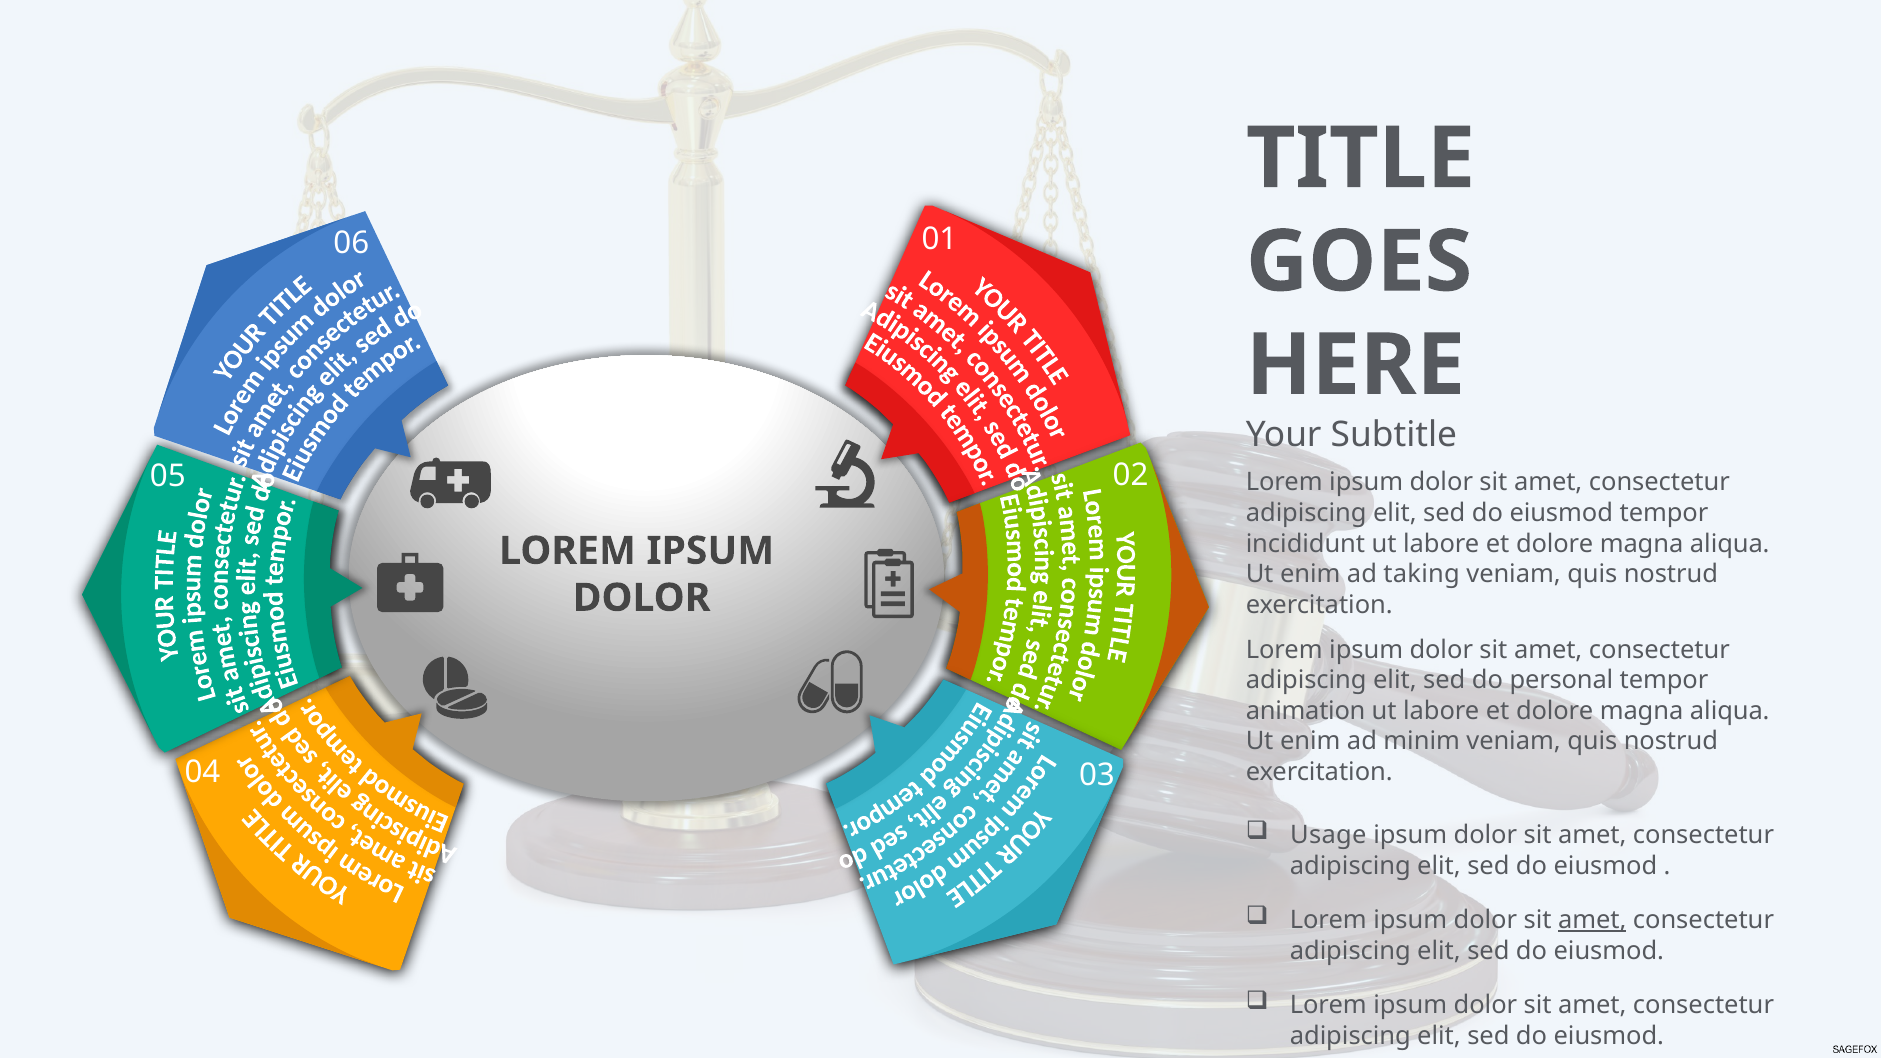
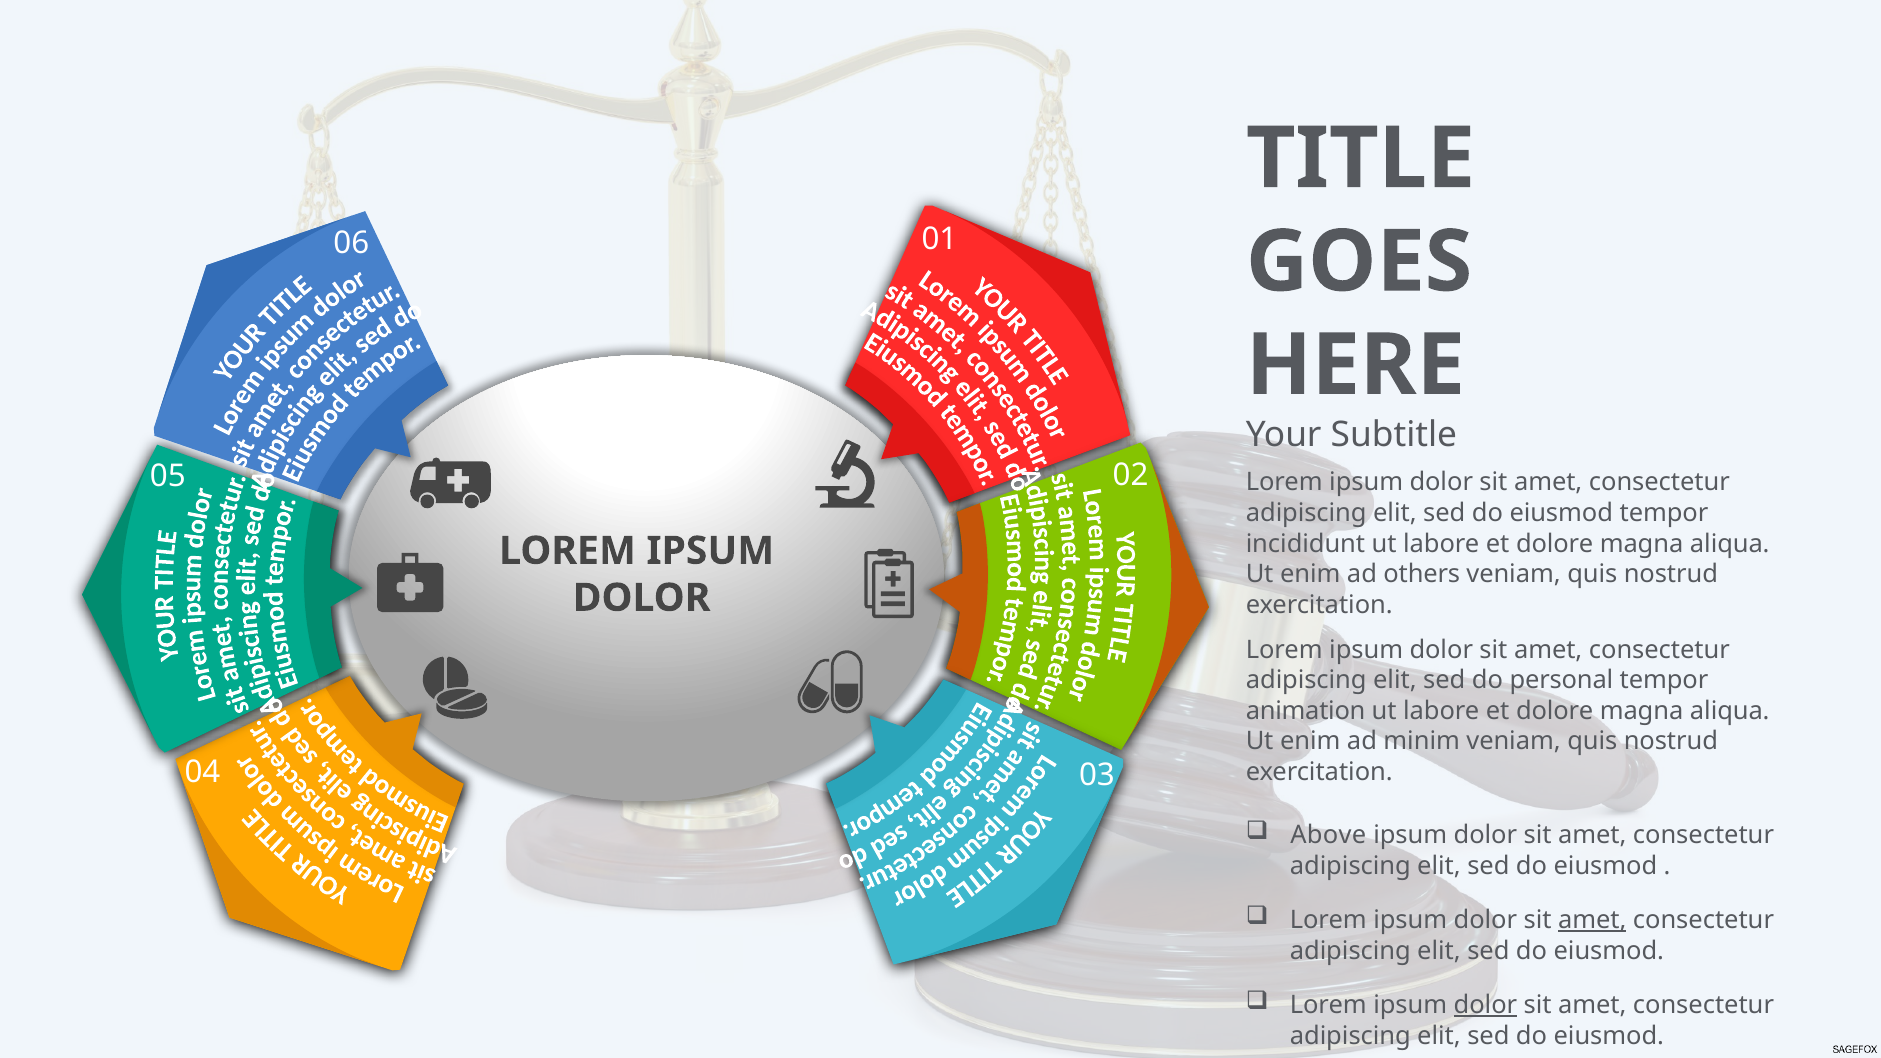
taking: taking -> others
Usage: Usage -> Above
dolor at (1485, 1005) underline: none -> present
